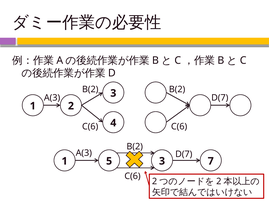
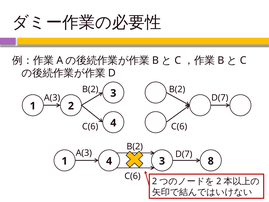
5 at (109, 161): 5 -> 4
7: 7 -> 8
